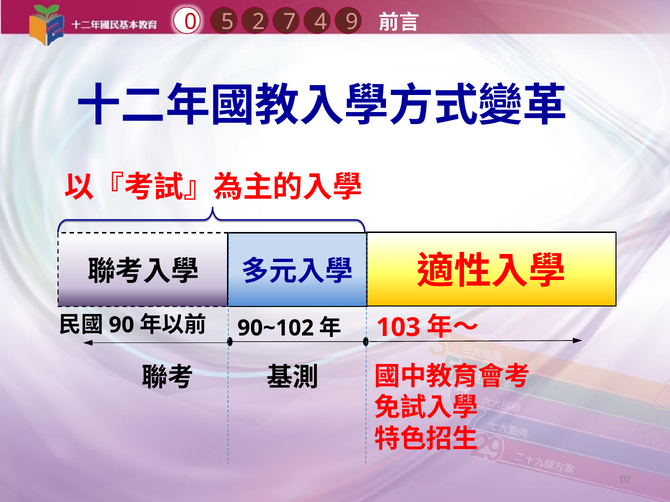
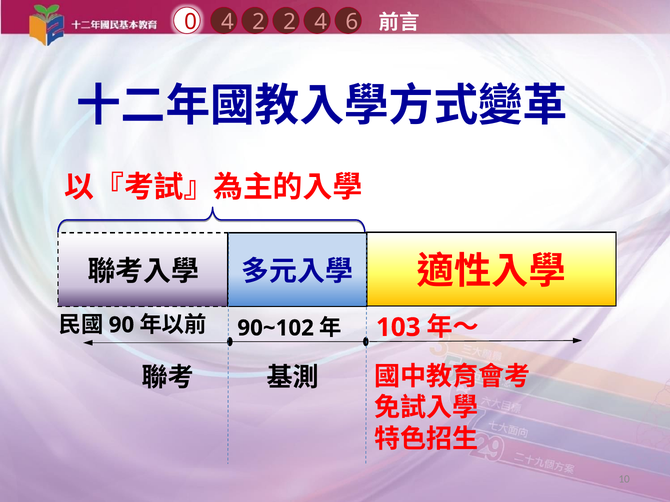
0 5: 5 -> 4
2 7: 7 -> 2
9: 9 -> 6
